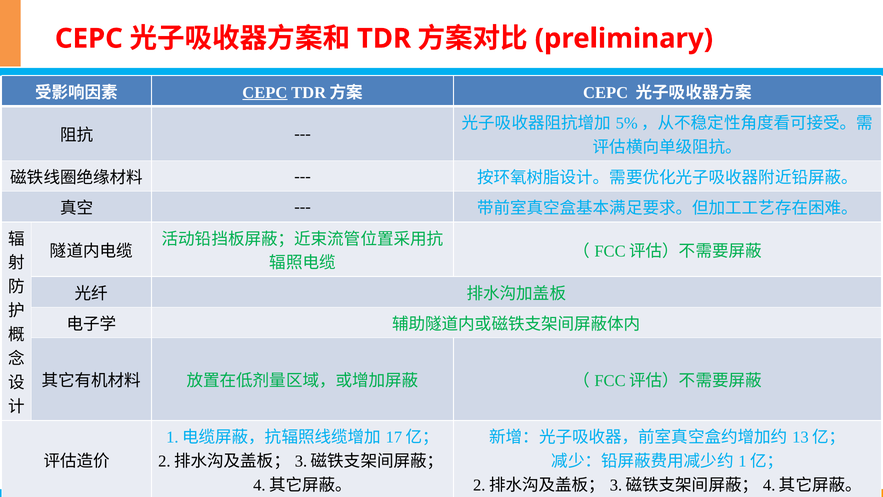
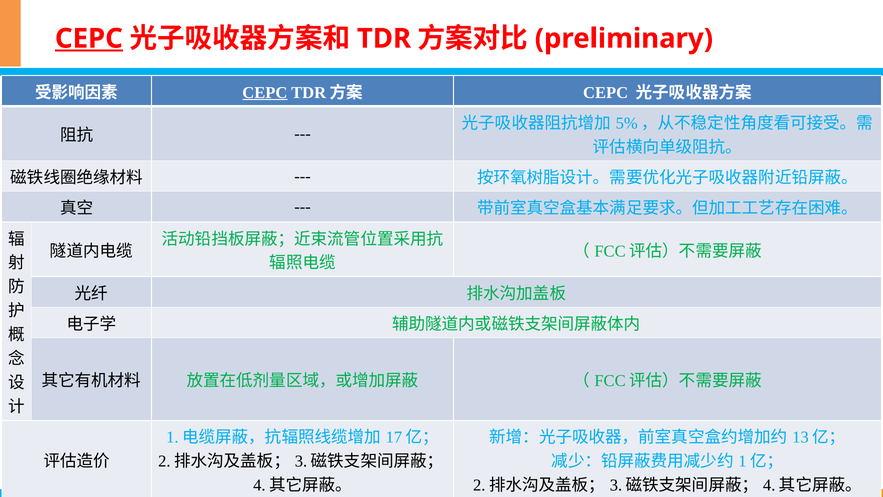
CEPC at (89, 39) underline: none -> present
